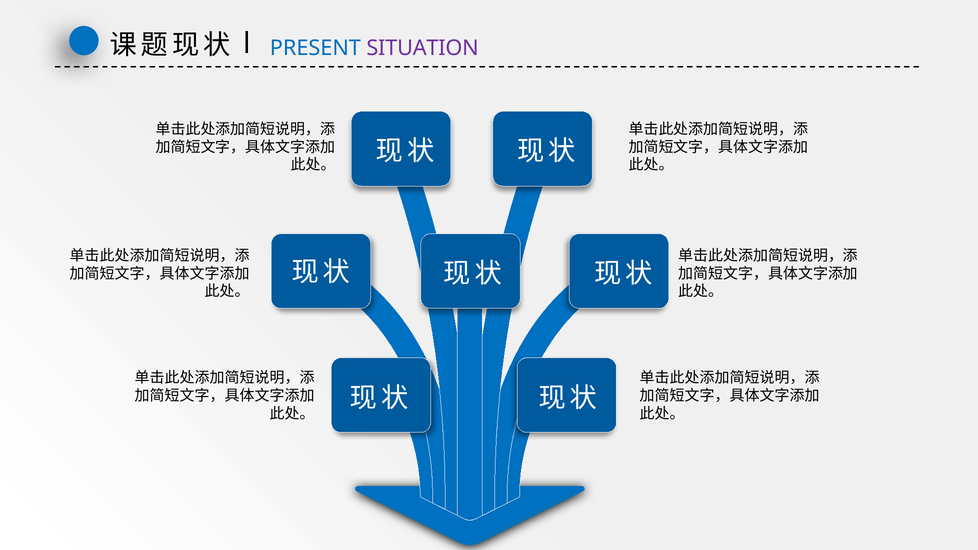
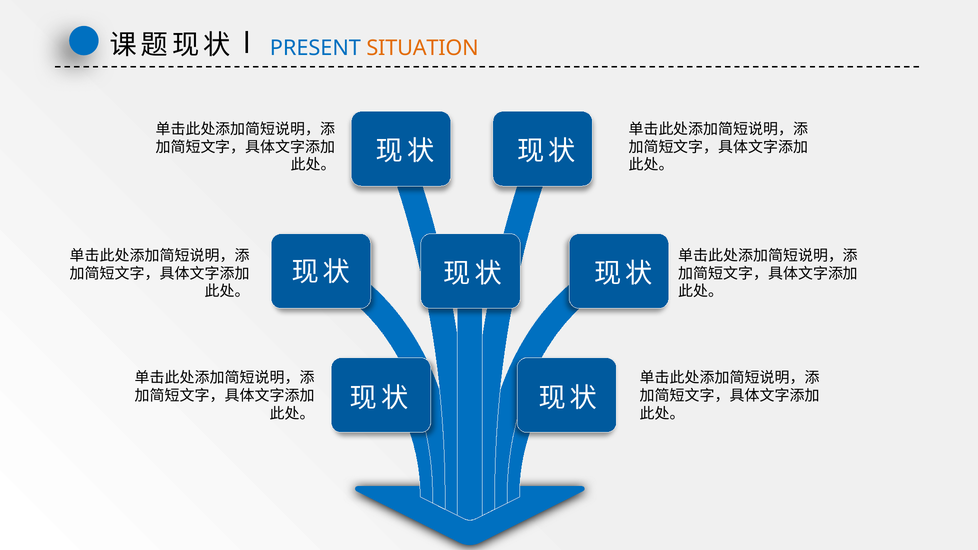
SITUATION colour: purple -> orange
